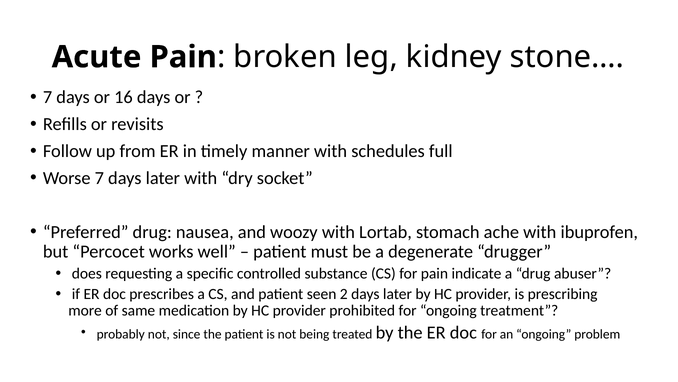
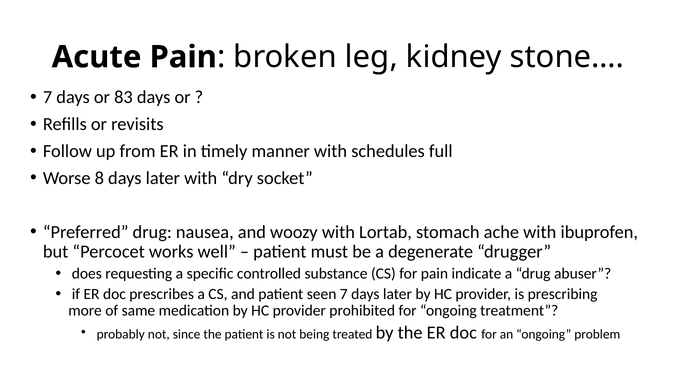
16: 16 -> 83
Worse 7: 7 -> 8
seen 2: 2 -> 7
